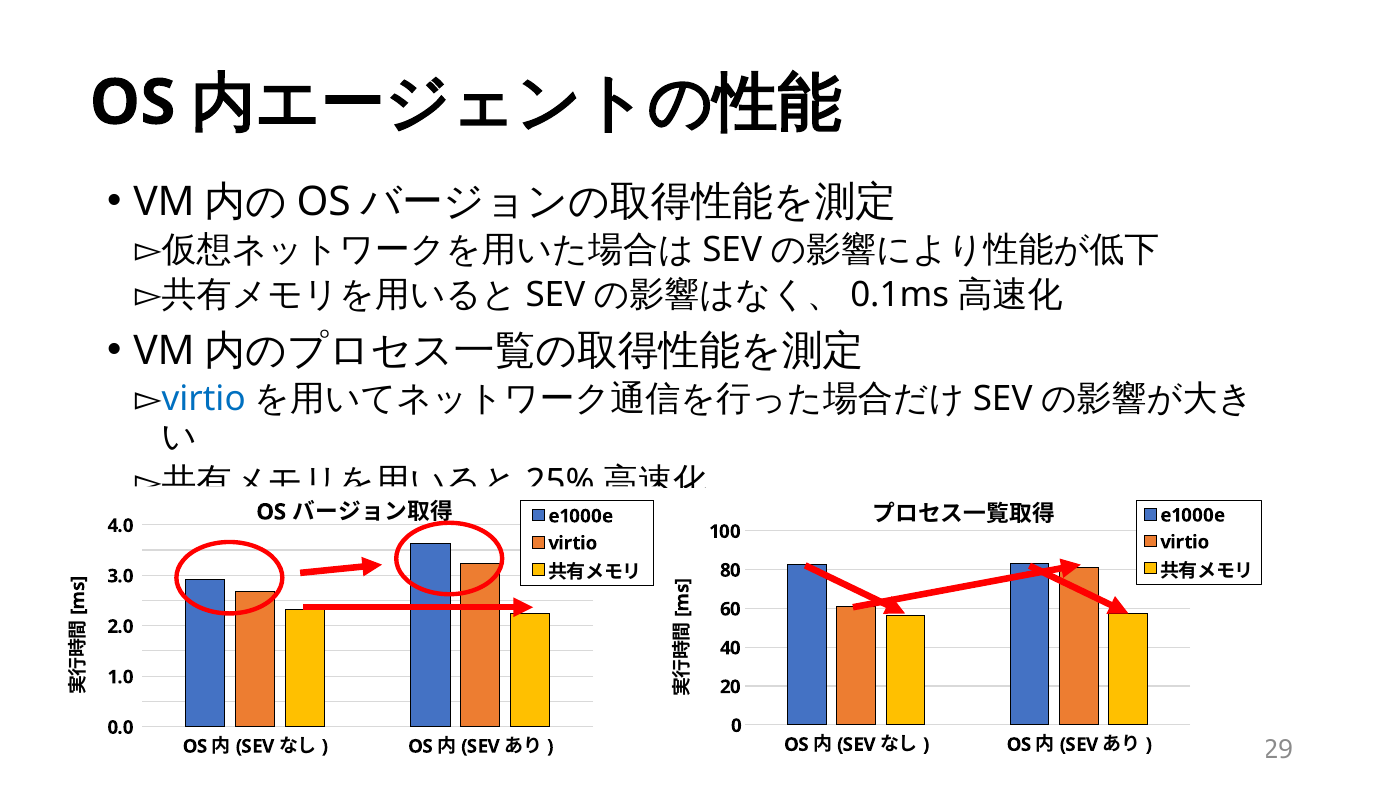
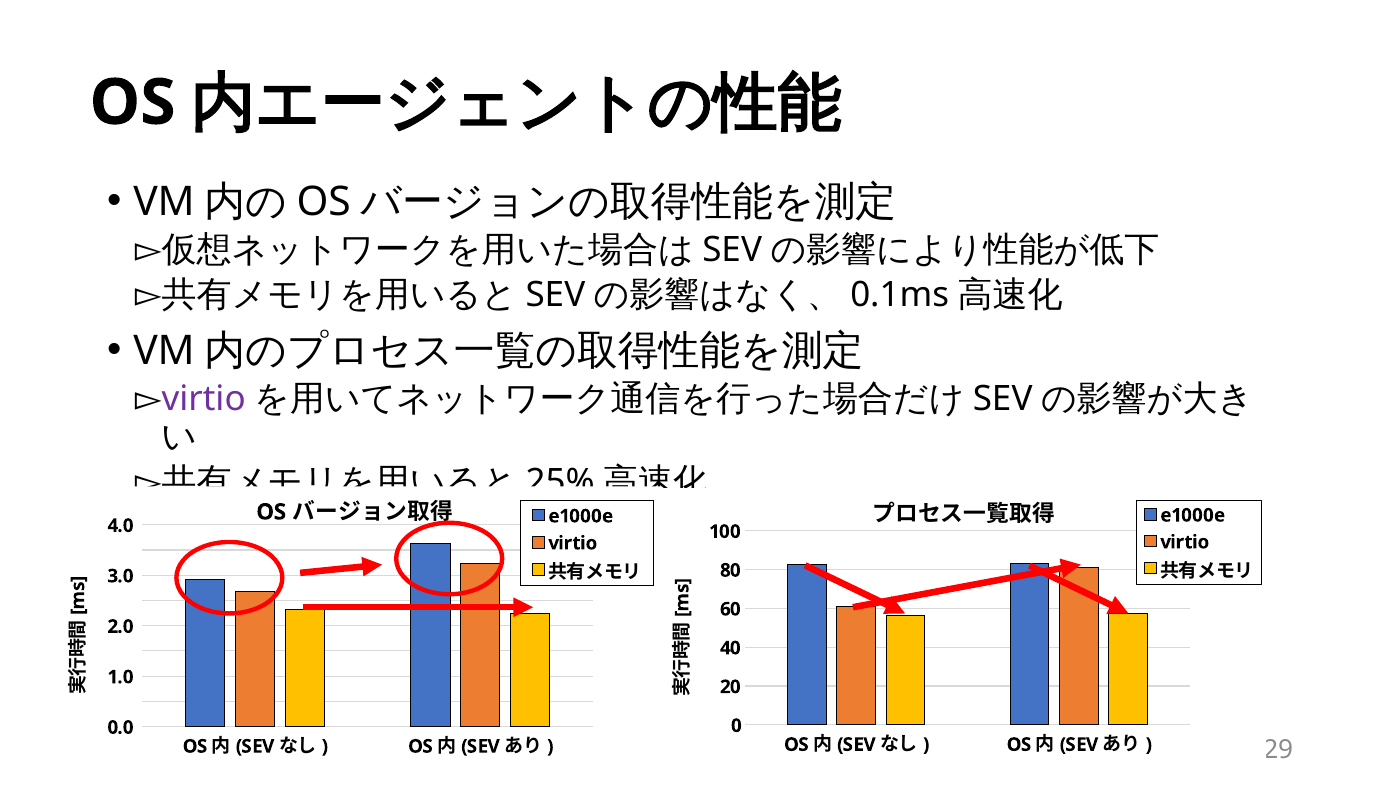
virtio at (204, 399) colour: blue -> purple
